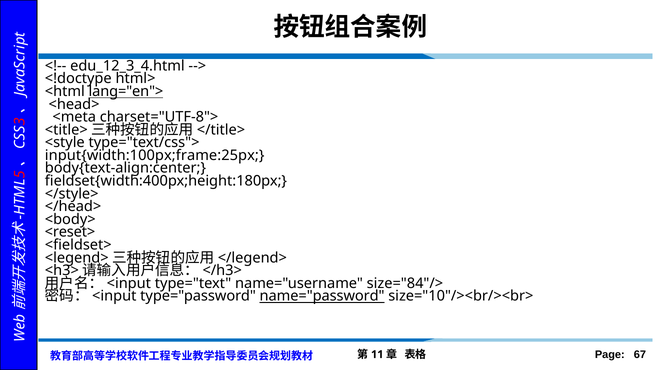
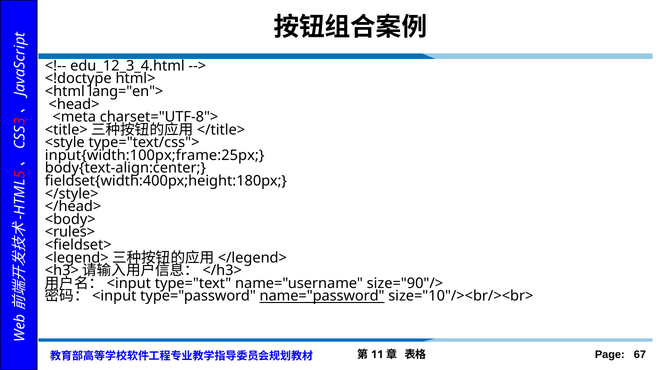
lang="en"> underline: present -> none
<reset>: <reset> -> <rules>
size="84"/>: size="84"/> -> size="90"/>
